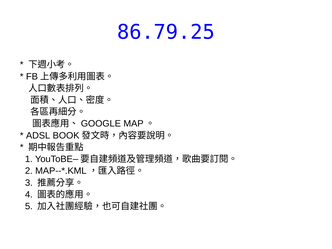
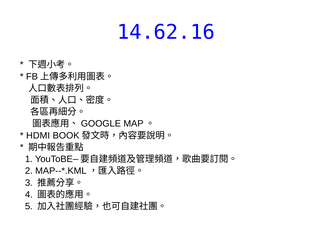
86.79.25: 86.79.25 -> 14.62.16
ADSL: ADSL -> HDMI
